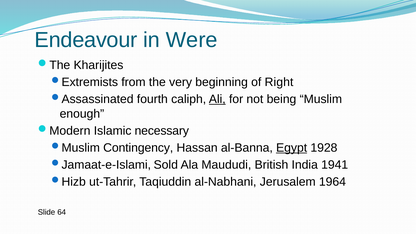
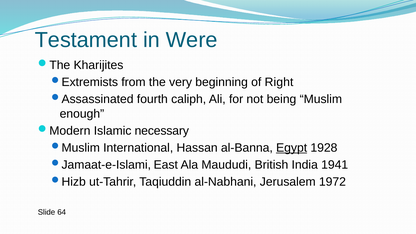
Endeavour: Endeavour -> Testament
Ali underline: present -> none
Contingency: Contingency -> International
Sold: Sold -> East
1964: 1964 -> 1972
